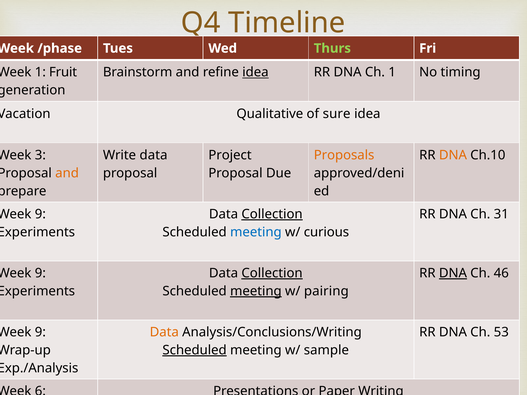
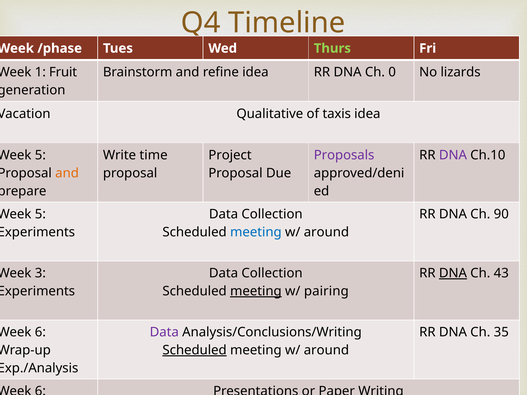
idea at (255, 72) underline: present -> none
Ch 1: 1 -> 0
timing: timing -> lizards
sure: sure -> taxis
3 at (40, 155): 3 -> 5
Write data: data -> time
Proposals colour: orange -> purple
DNA at (453, 155) colour: orange -> purple
9 at (40, 214): 9 -> 5
Collection at (272, 214) underline: present -> none
31: 31 -> 90
curious at (326, 232): curious -> around
9 at (40, 273): 9 -> 3
Collection at (272, 273) underline: present -> none
46: 46 -> 43
9 at (40, 332): 9 -> 6
Data at (164, 332) colour: orange -> purple
53: 53 -> 35
sample at (326, 350): sample -> around
